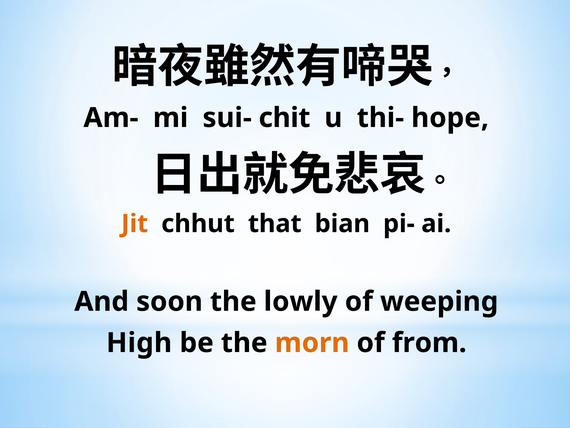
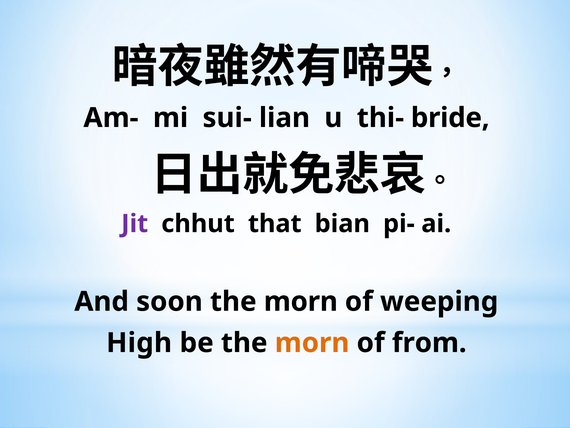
chit: chit -> lian
hope: hope -> bride
Jit colour: orange -> purple
soon the lowly: lowly -> morn
